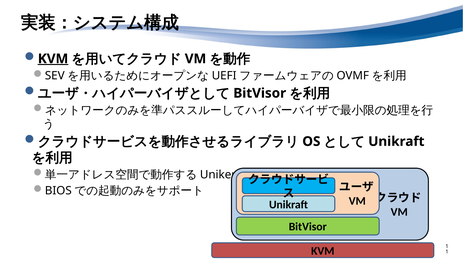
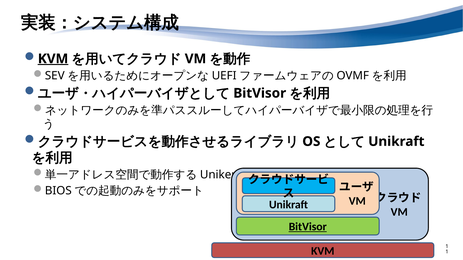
BitVisor at (308, 227) underline: none -> present
